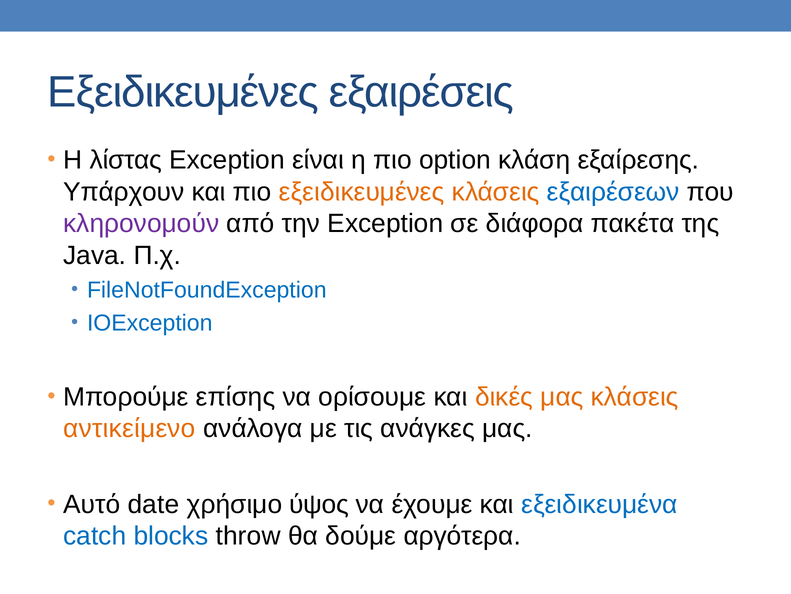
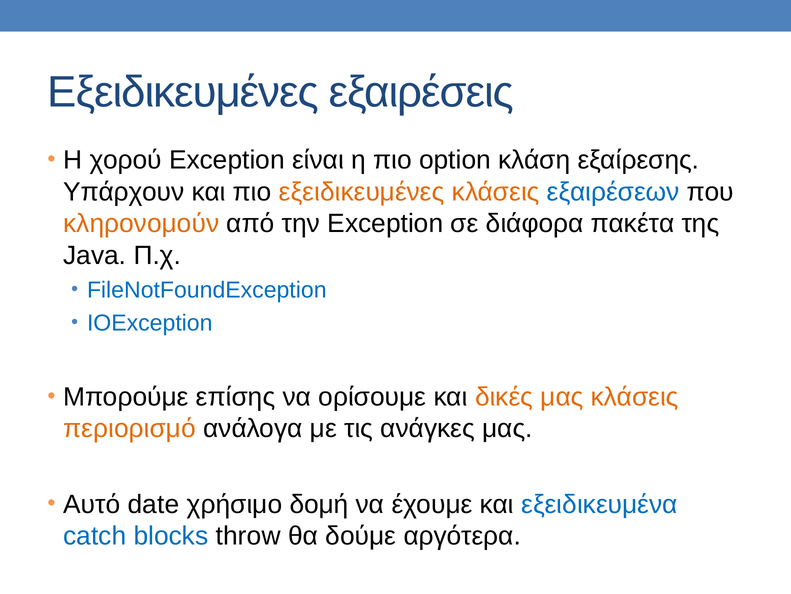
λίστας: λίστας -> χορού
κληρονομούν colour: purple -> orange
αντικείμενο: αντικείμενο -> περιορισμό
ύψος: ύψος -> δομή
